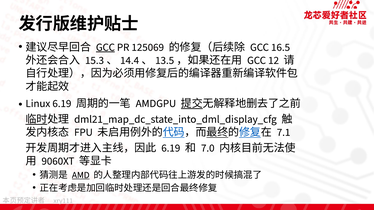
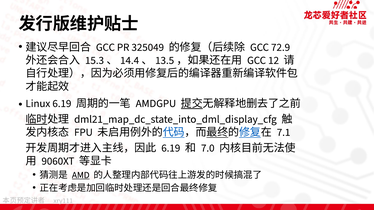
GCC at (105, 47) underline: present -> none
125069: 125069 -> 325049
16.5: 16.5 -> 72.9
